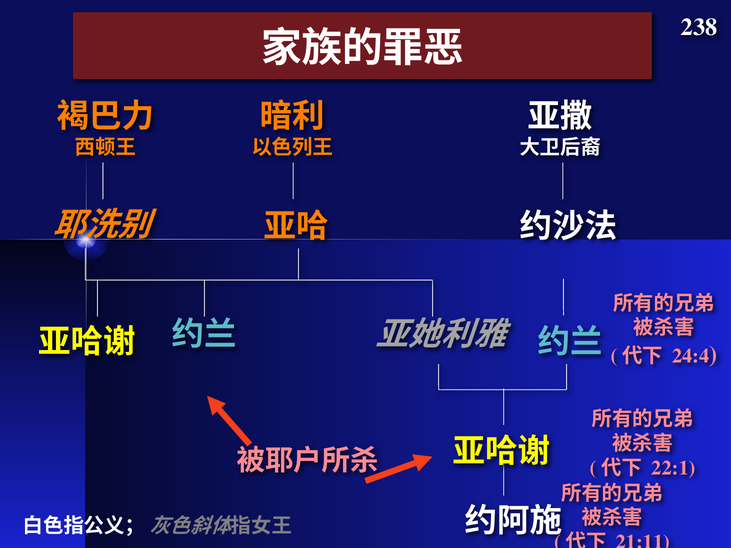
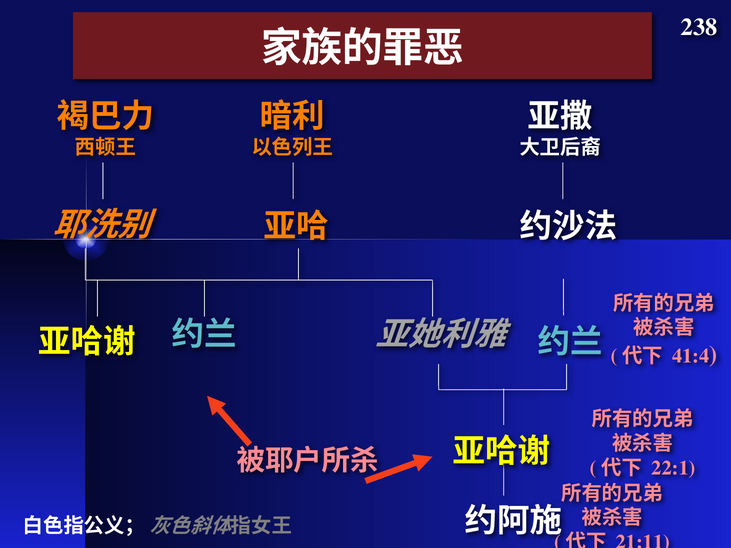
24:4: 24:4 -> 41:4
